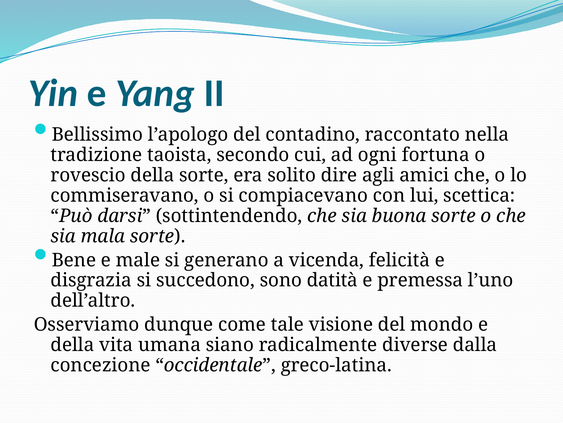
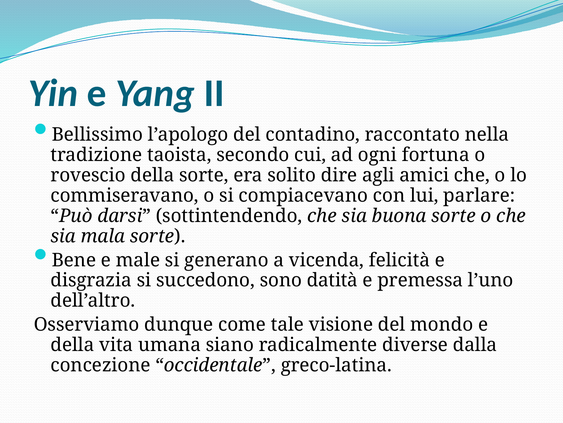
scettica: scettica -> parlare
